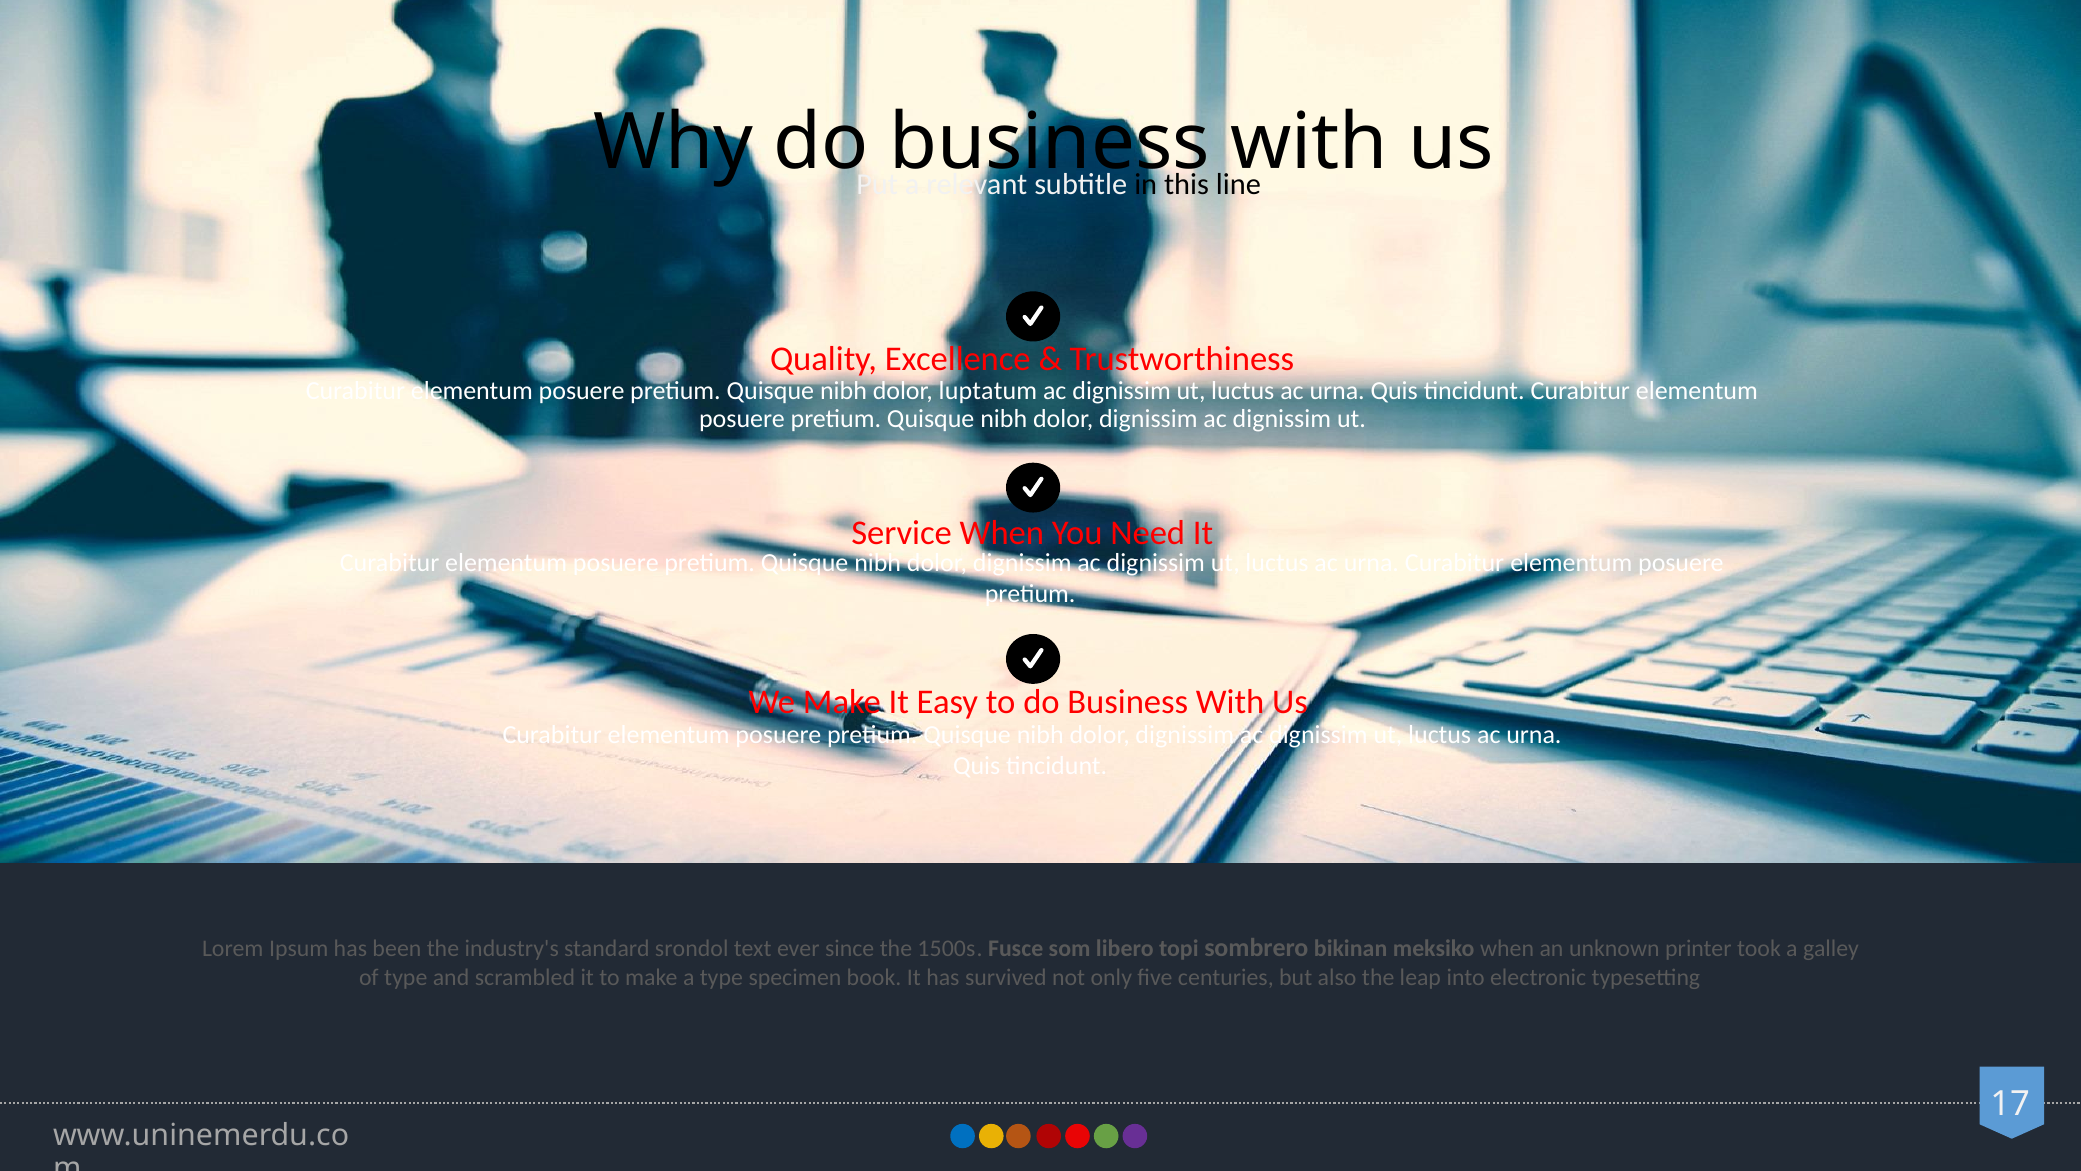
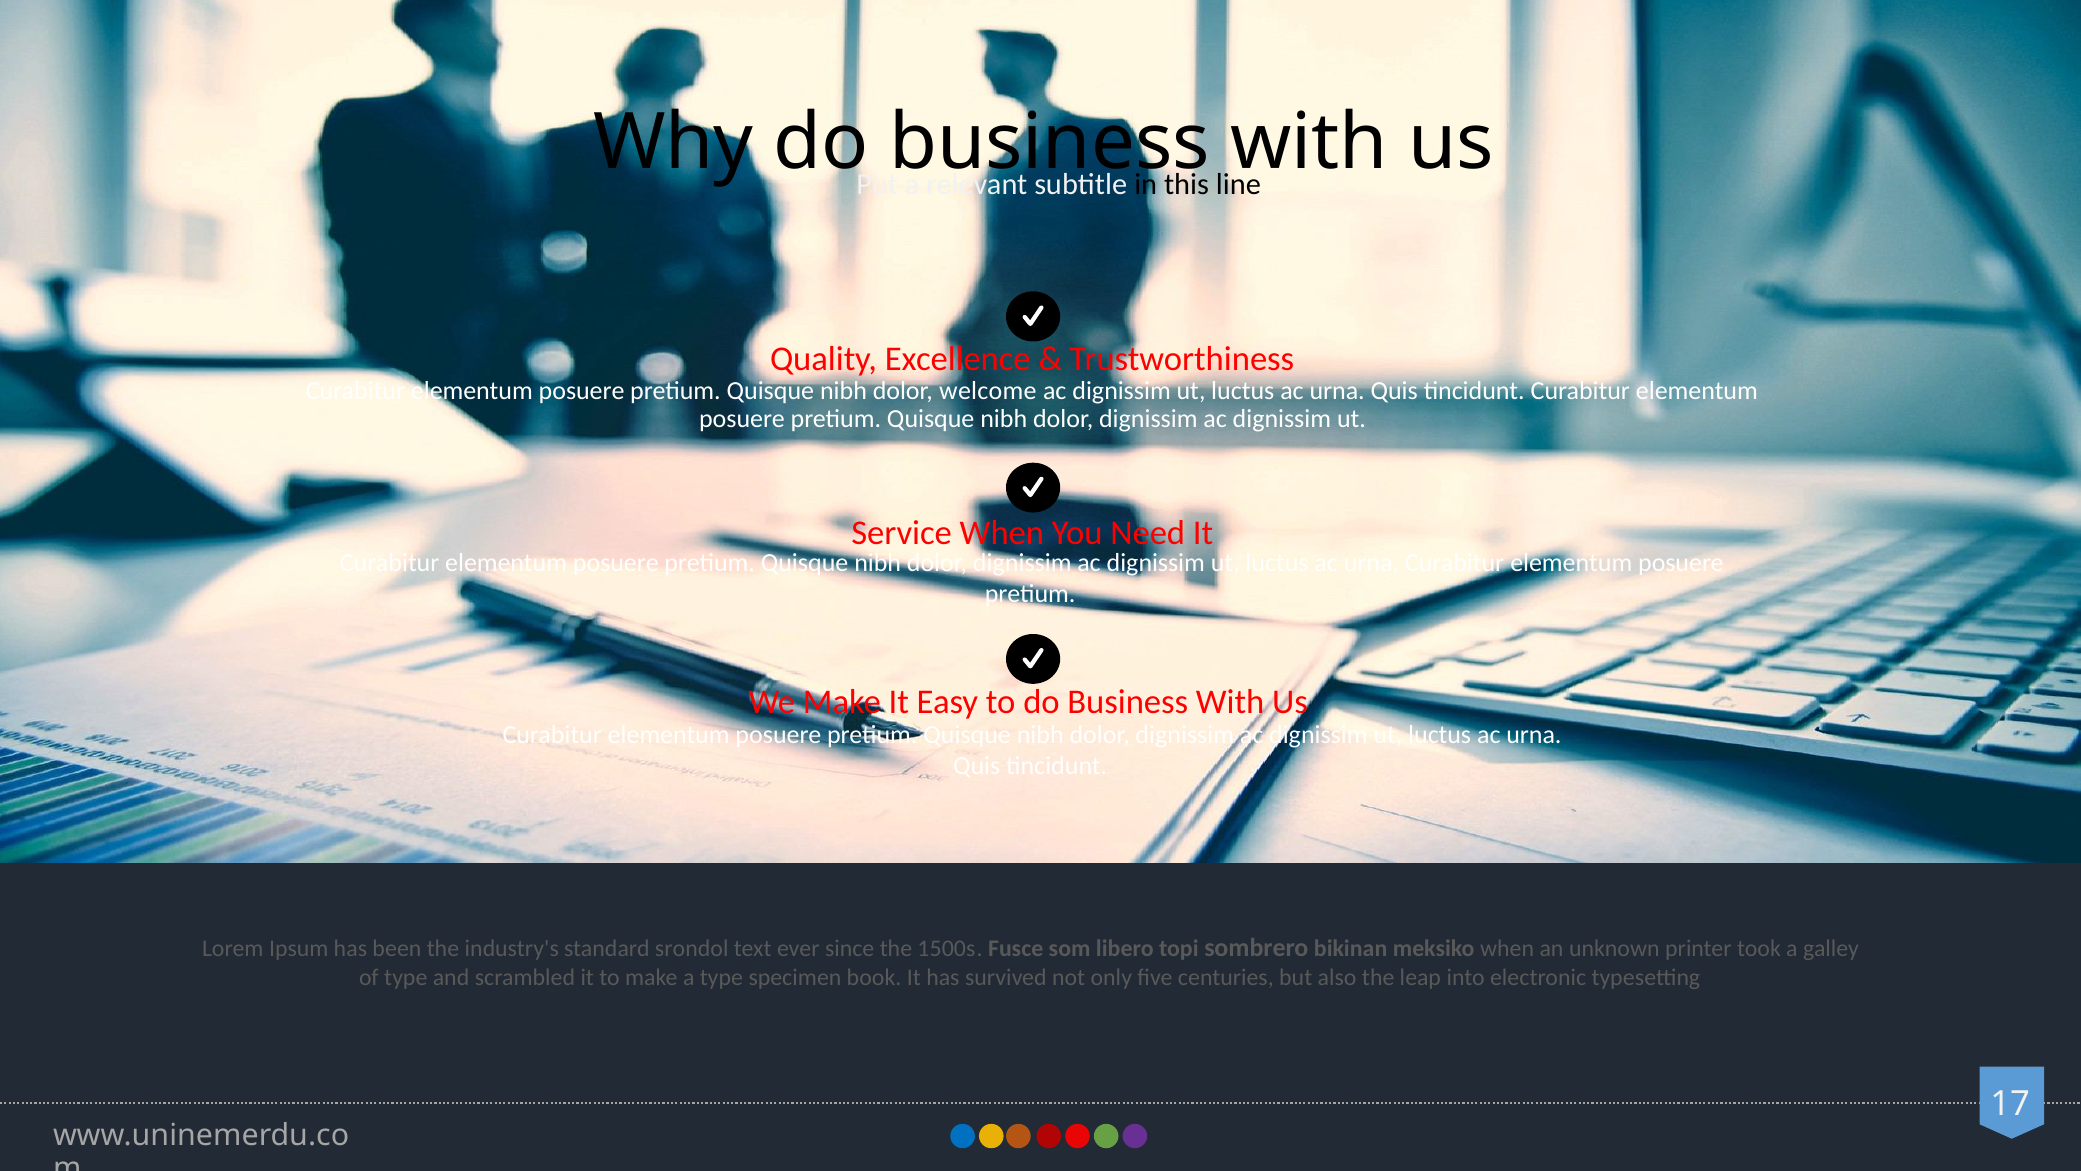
luptatum: luptatum -> welcome
